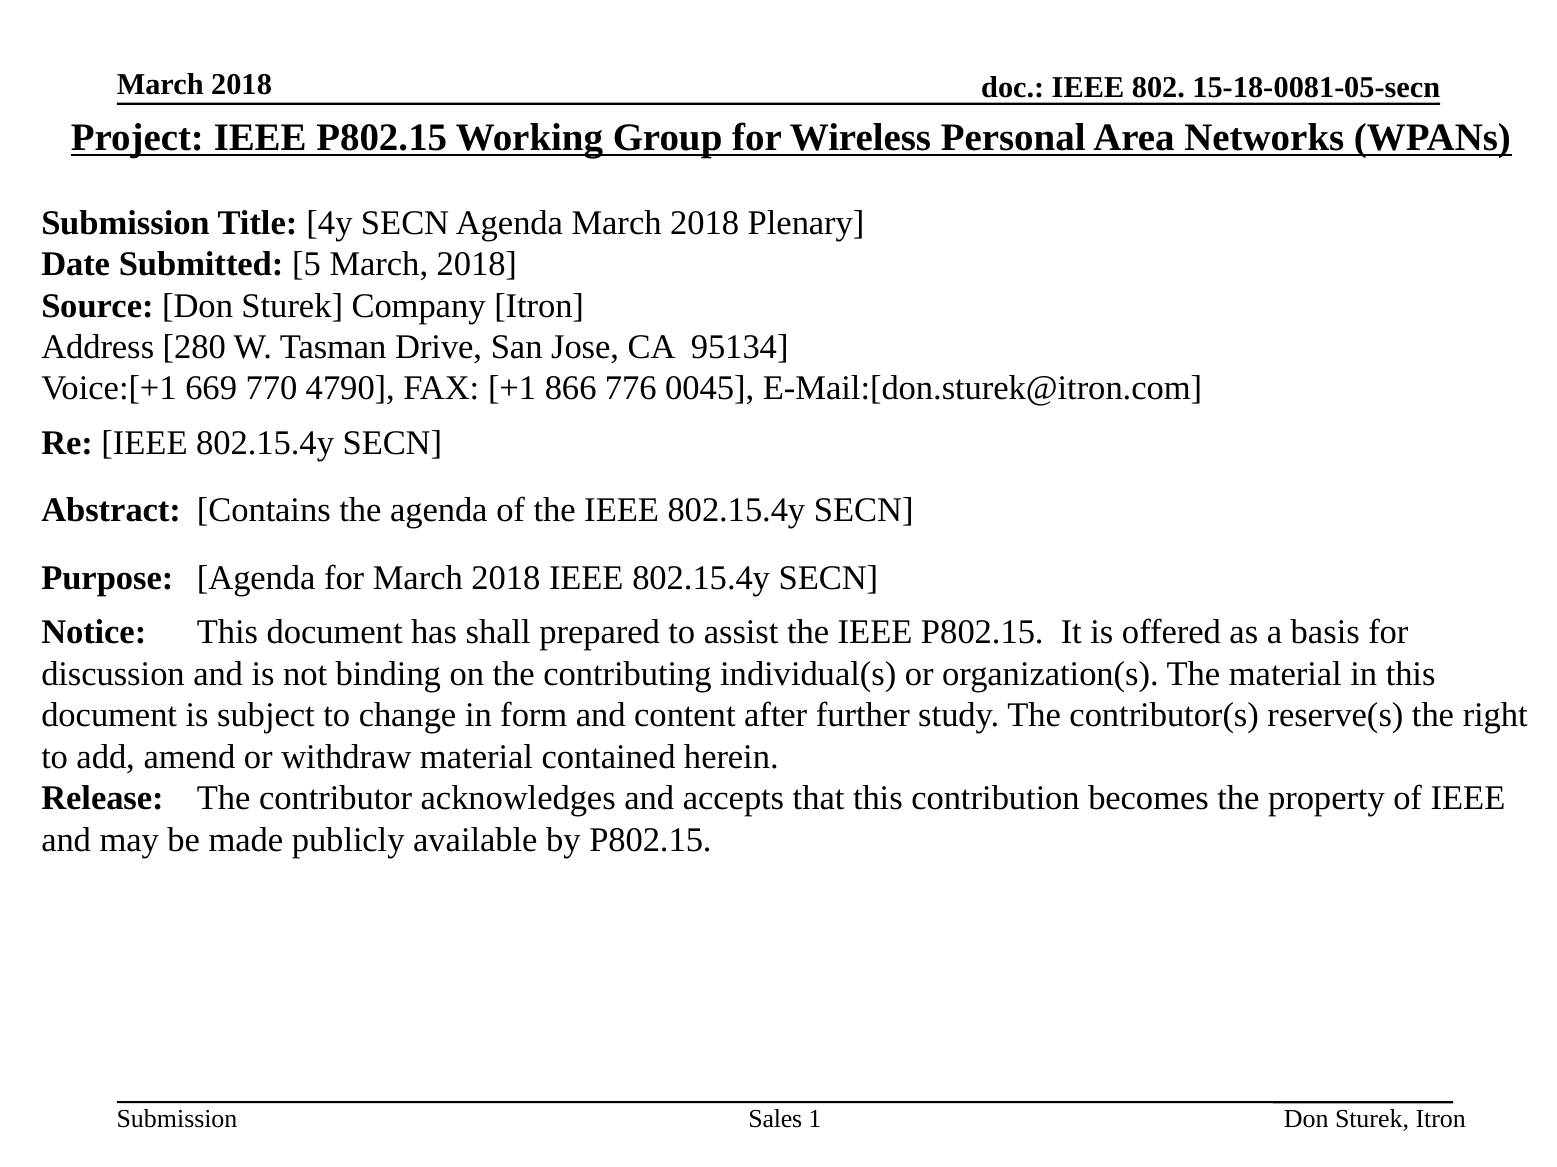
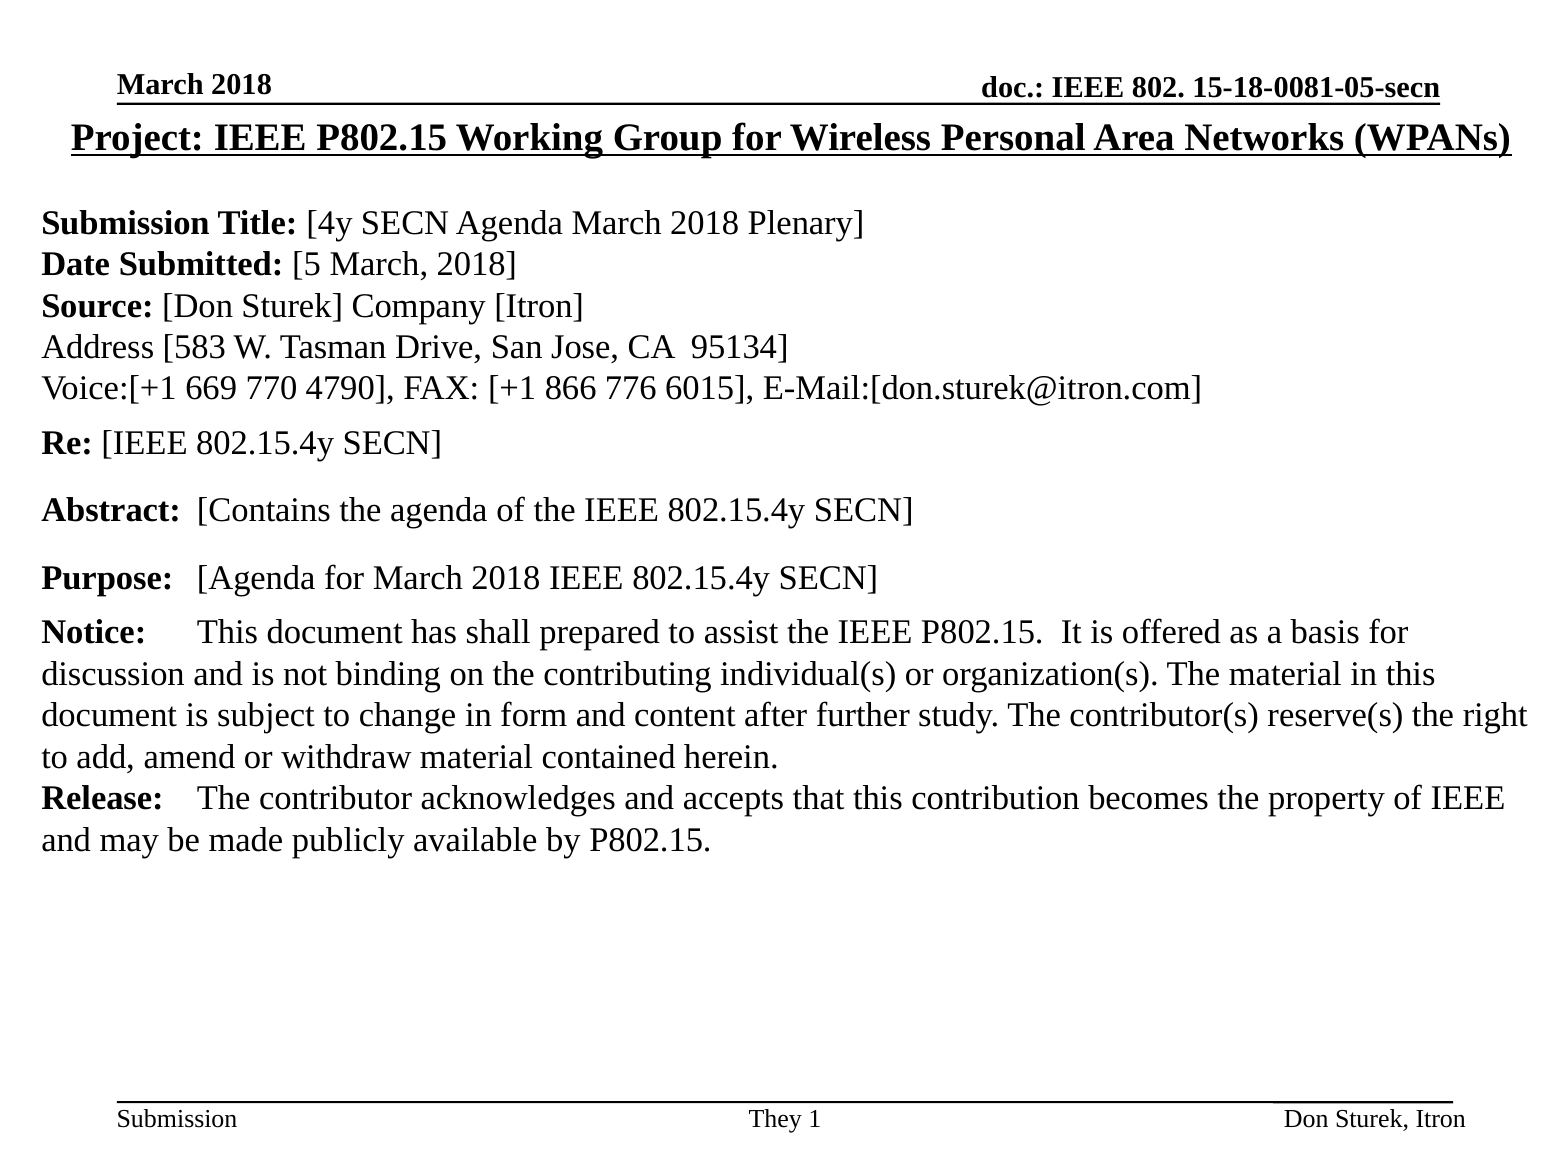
280: 280 -> 583
0045: 0045 -> 6015
Sales: Sales -> They
